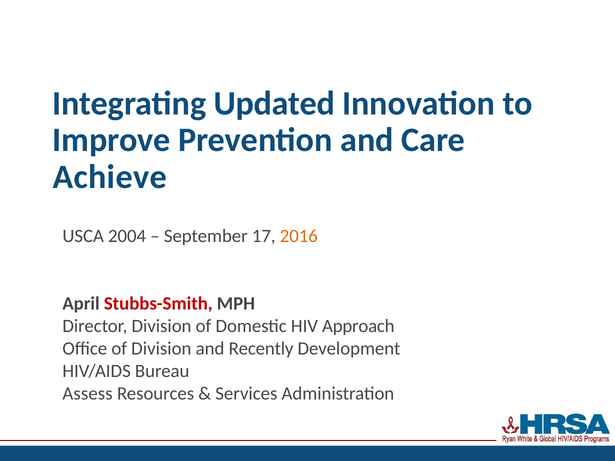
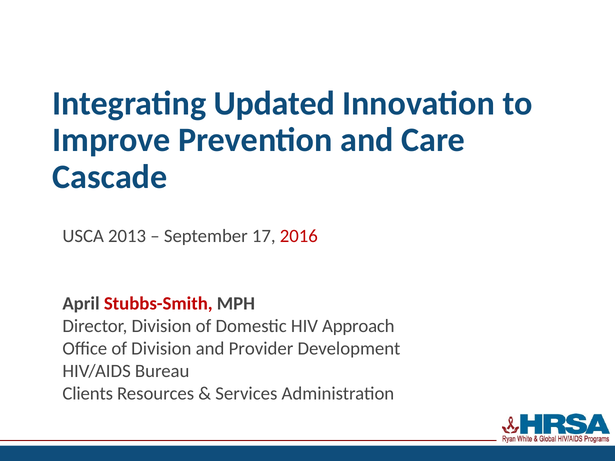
Achieve: Achieve -> Cascade
2004: 2004 -> 2013
2016 colour: orange -> red
Recently: Recently -> Provider
Assess: Assess -> Clients
